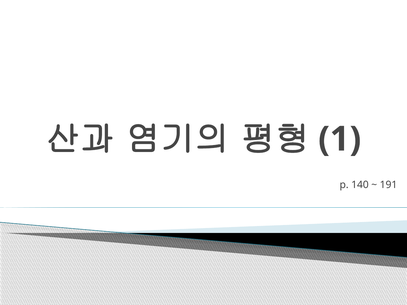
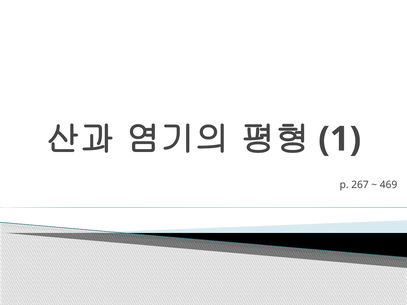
140: 140 -> 267
191: 191 -> 469
